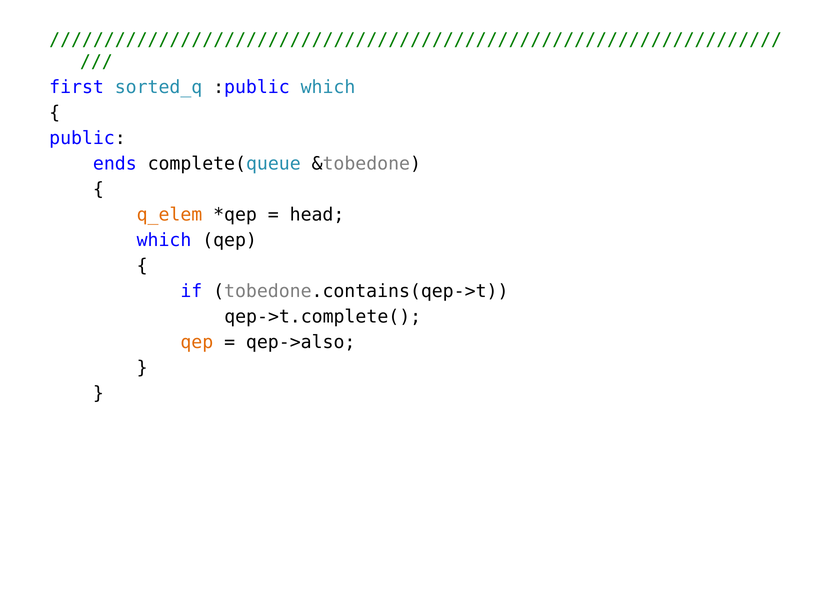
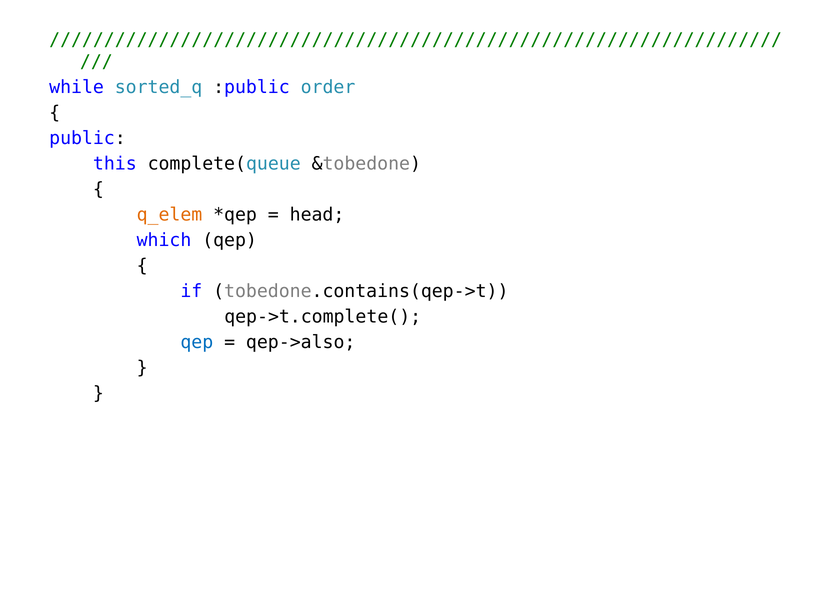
first: first -> while
:public which: which -> order
ends: ends -> this
qep at (197, 342) colour: orange -> blue
